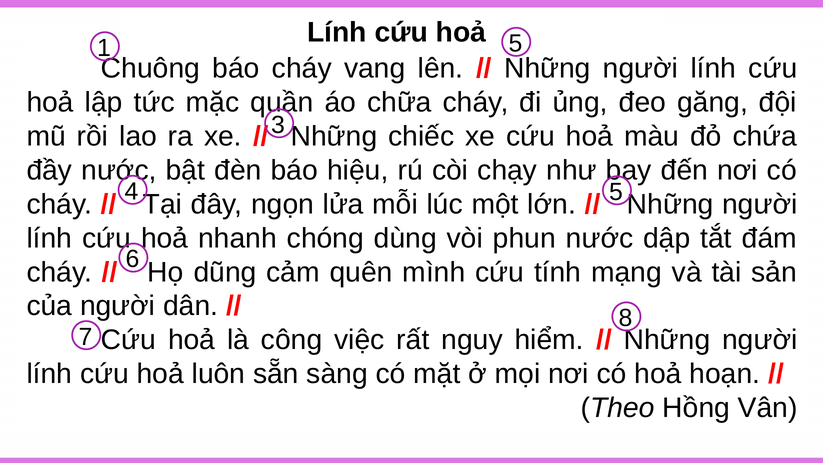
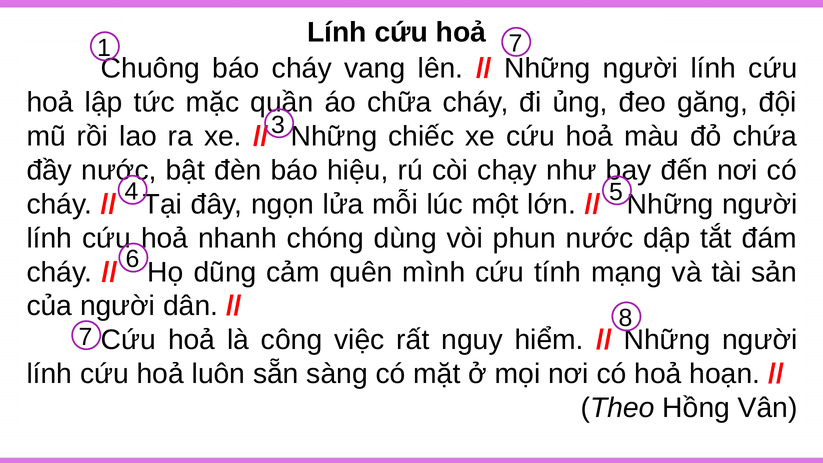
1 5: 5 -> 7
